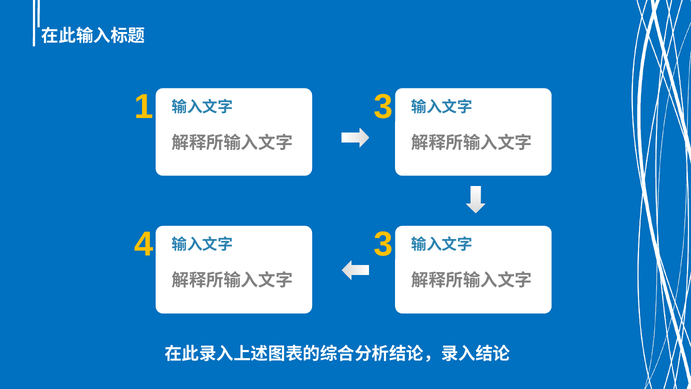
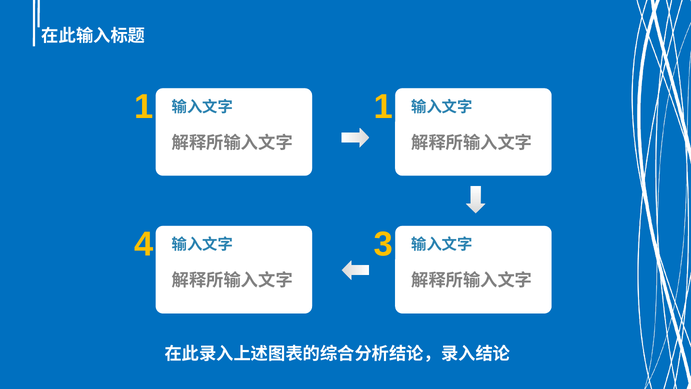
3 at (384, 107): 3 -> 1
